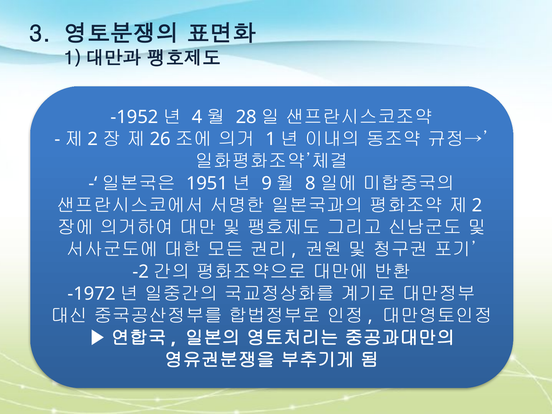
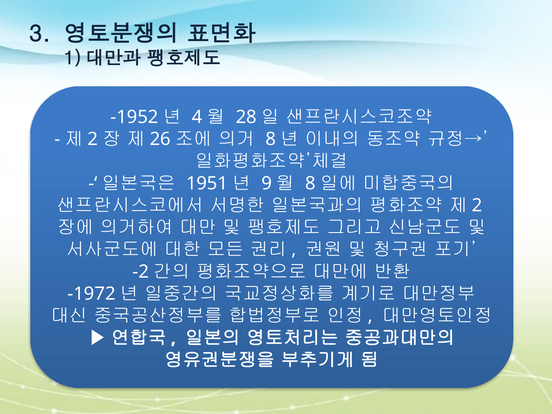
1 at (271, 139): 1 -> 8
